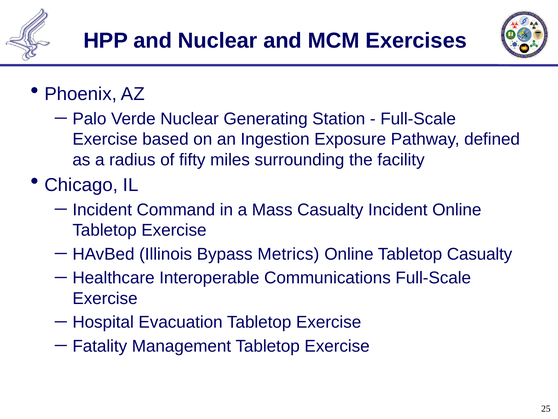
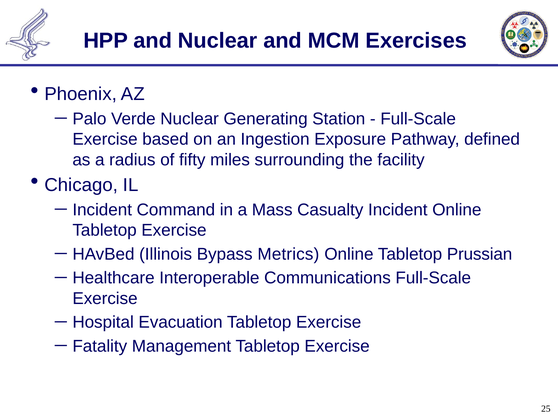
Tabletop Casualty: Casualty -> Prussian
